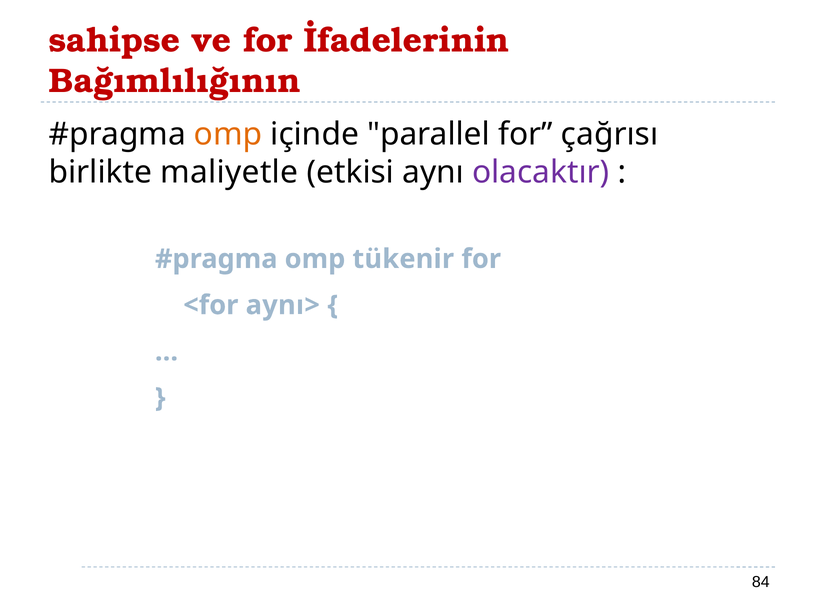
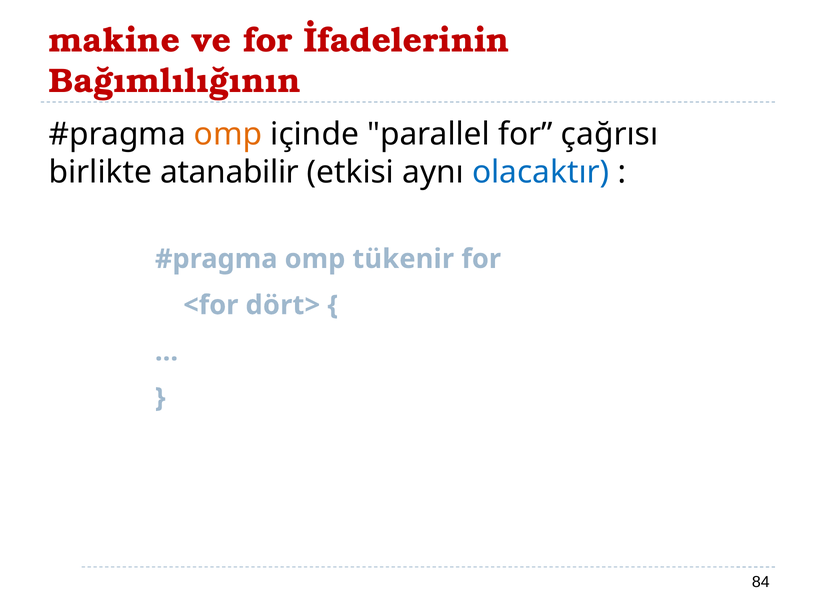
sahipse: sahipse -> makine
maliyetle: maliyetle -> atanabilir
olacaktır colour: purple -> blue
aynı>: aynı> -> dört>
